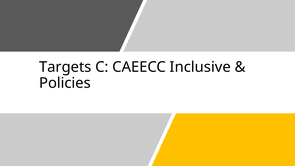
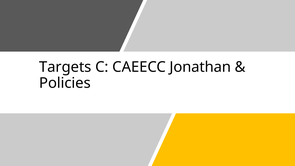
Inclusive: Inclusive -> Jonathan
